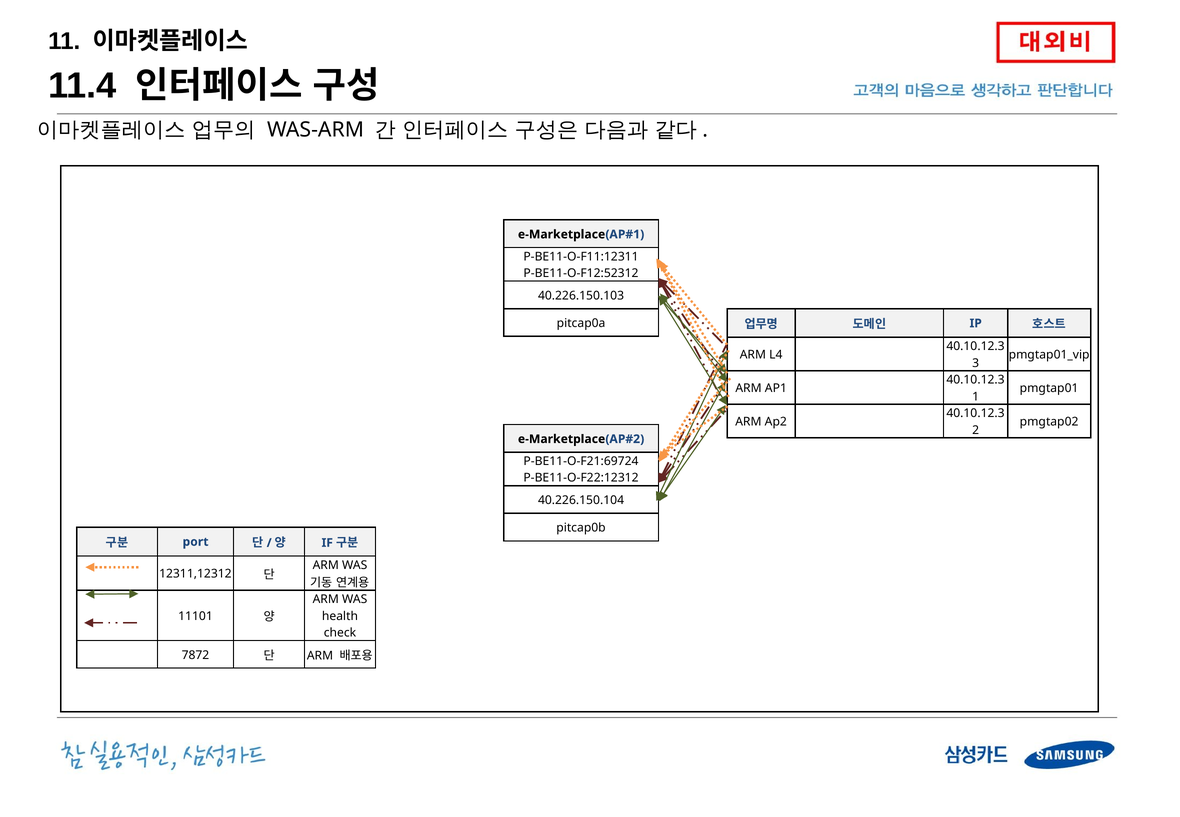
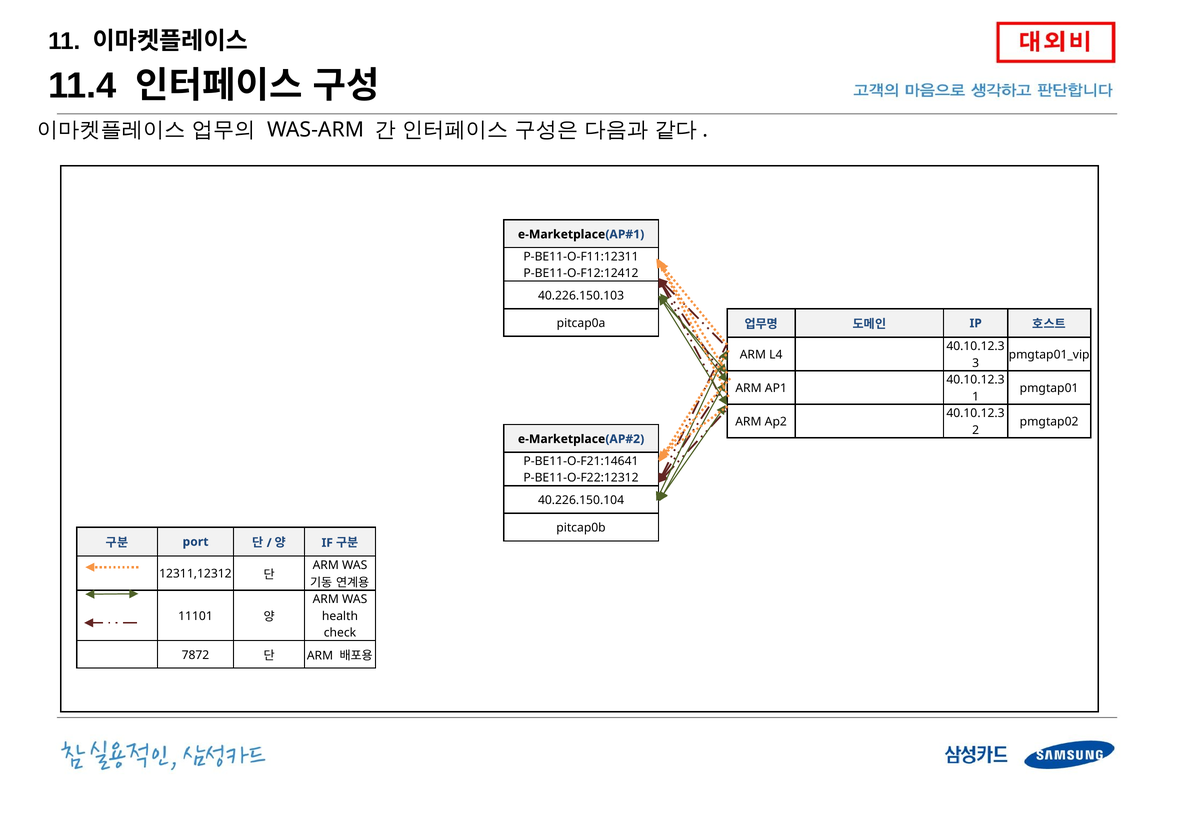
P-BE11-O-F12:52312: P-BE11-O-F12:52312 -> P-BE11-O-F12:12412
P-BE11-O-F21:69724: P-BE11-O-F21:69724 -> P-BE11-O-F21:14641
